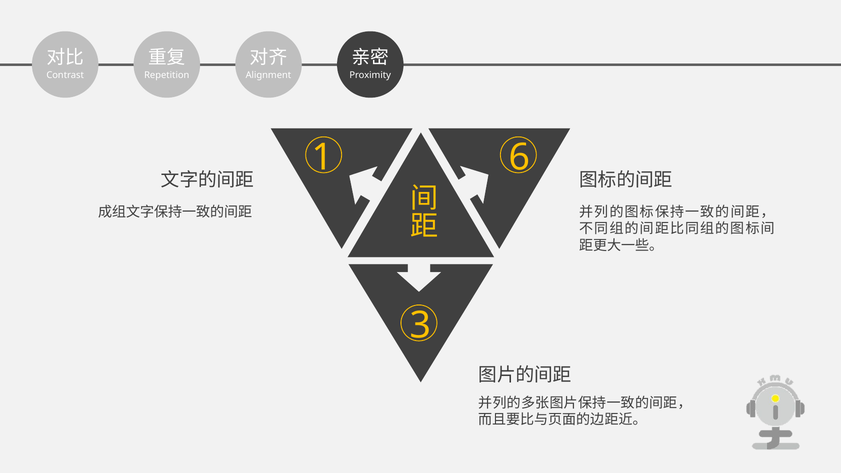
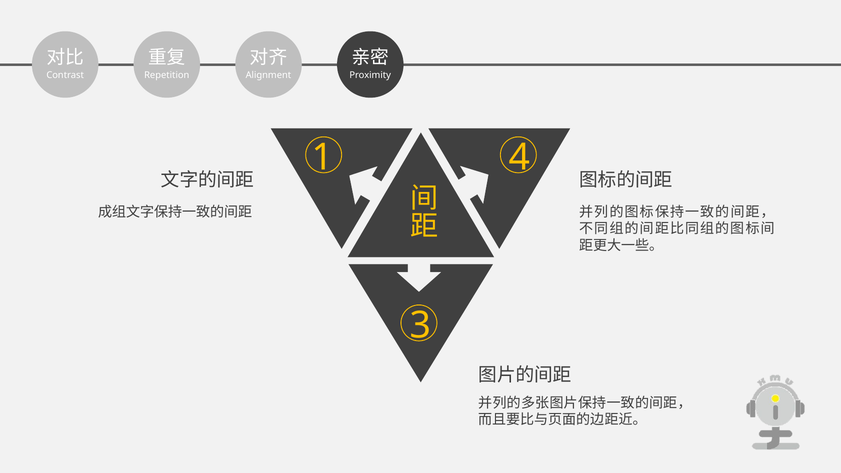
6: 6 -> 4
